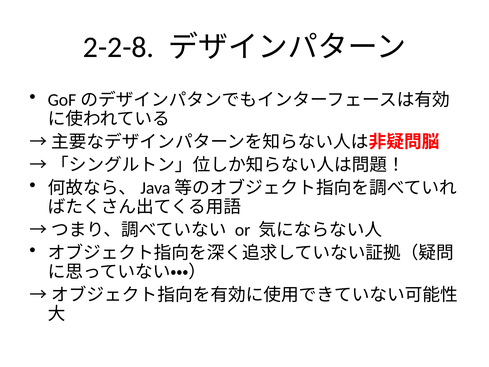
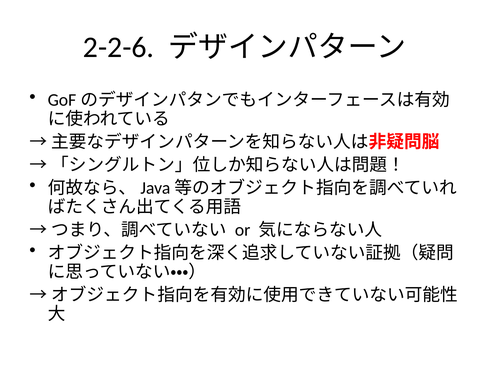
2-2-8: 2-2-8 -> 2-2-6
